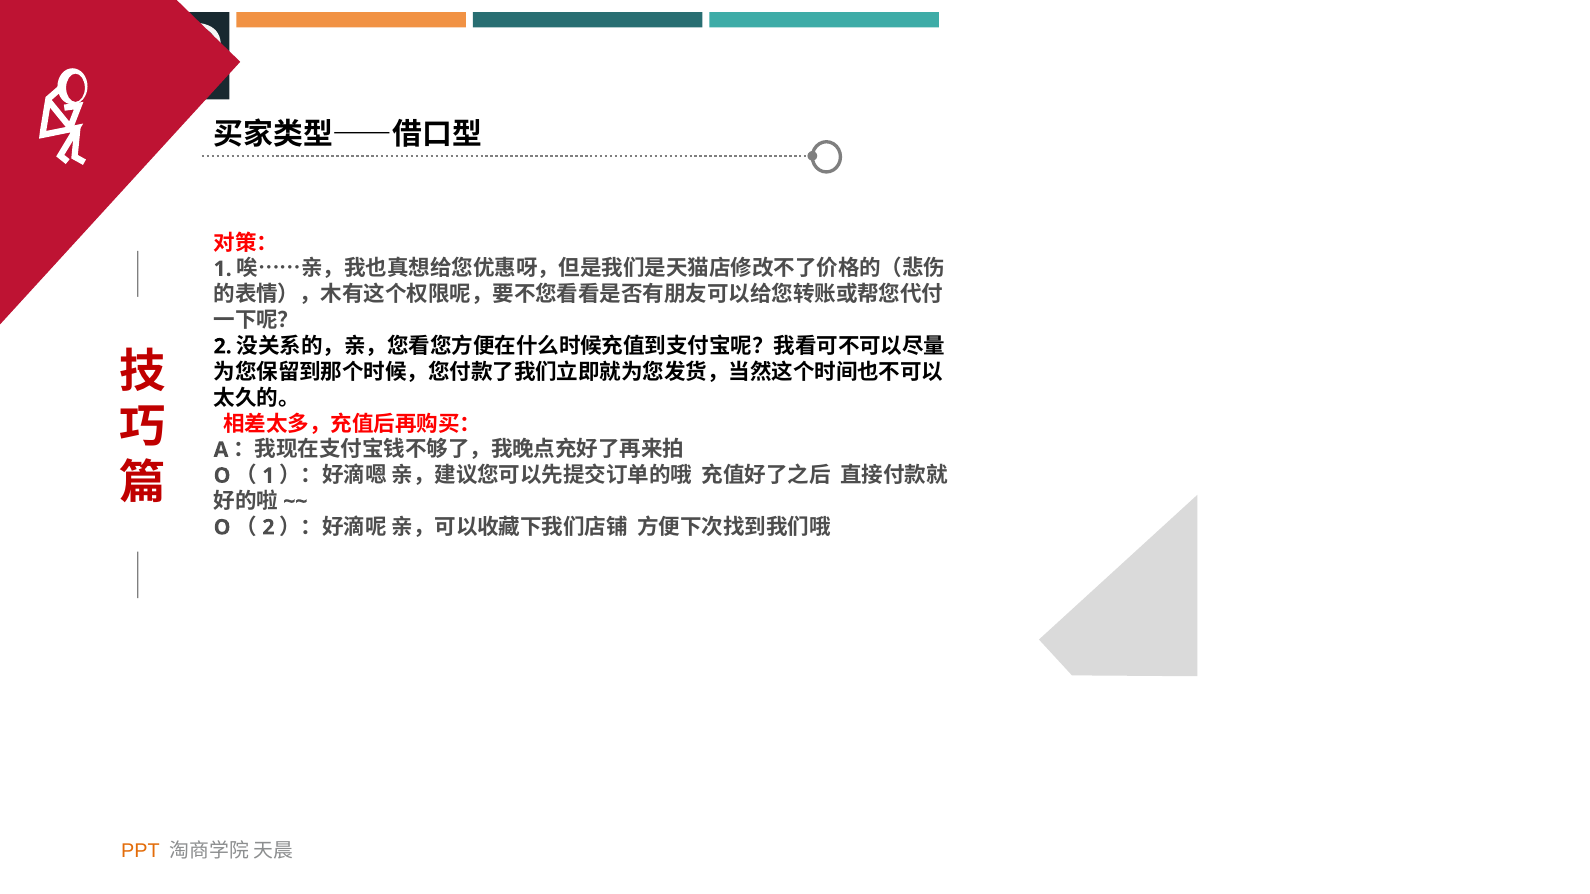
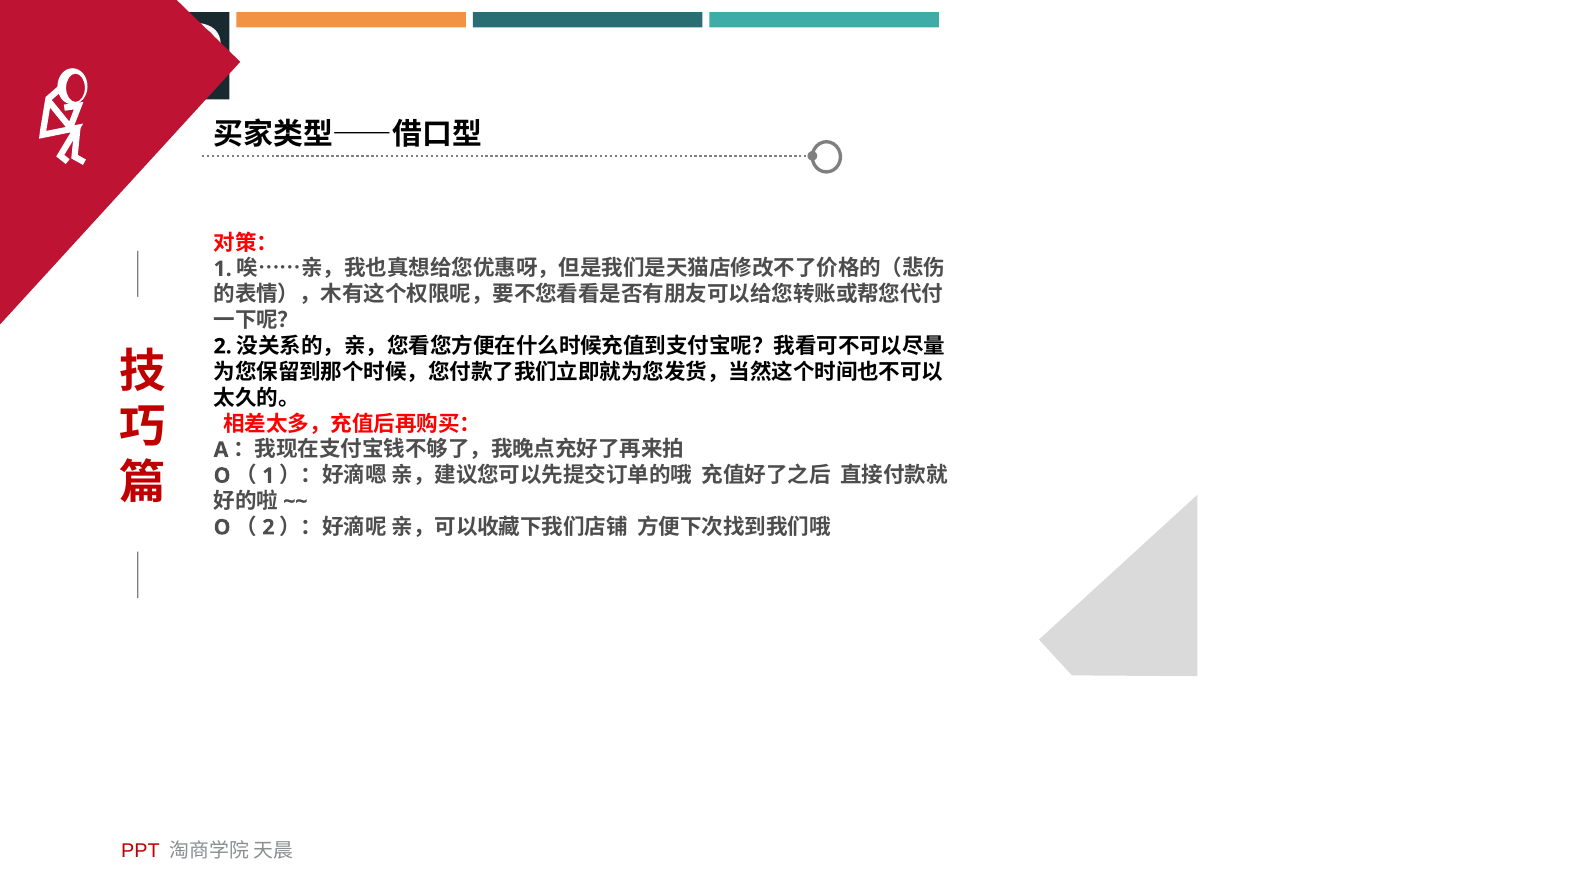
PPT colour: orange -> red
